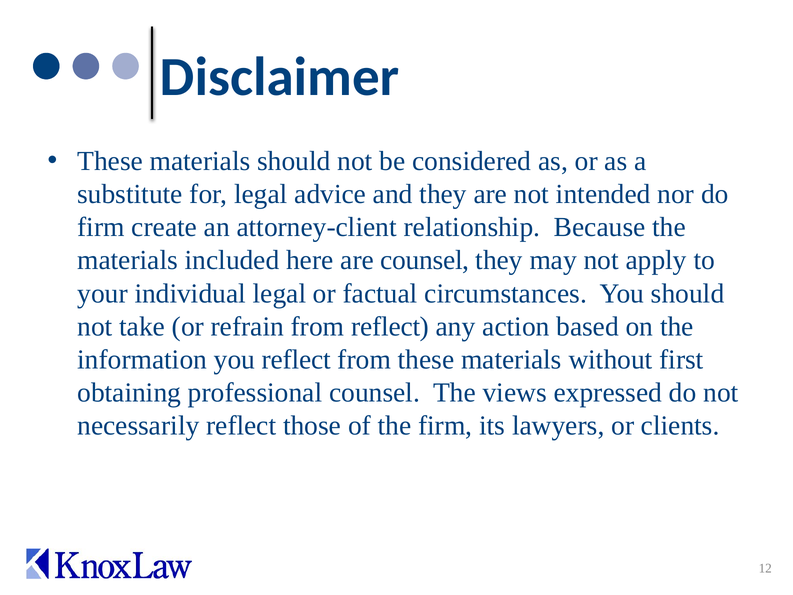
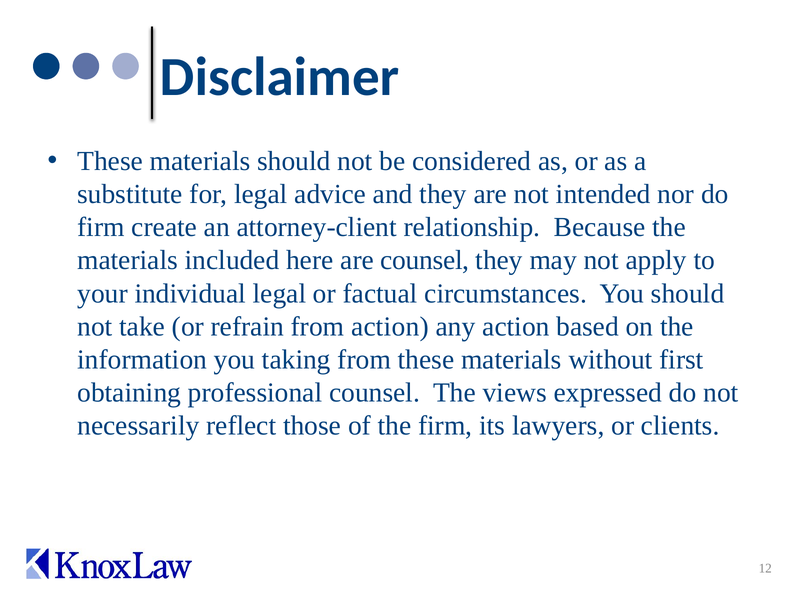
from reflect: reflect -> action
you reflect: reflect -> taking
